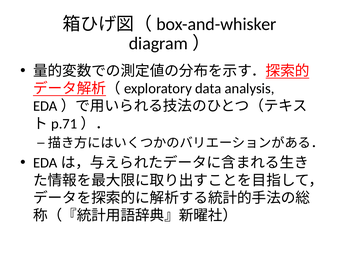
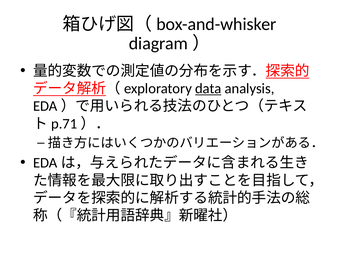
data underline: none -> present
